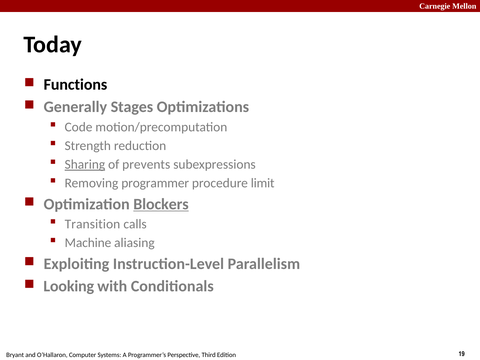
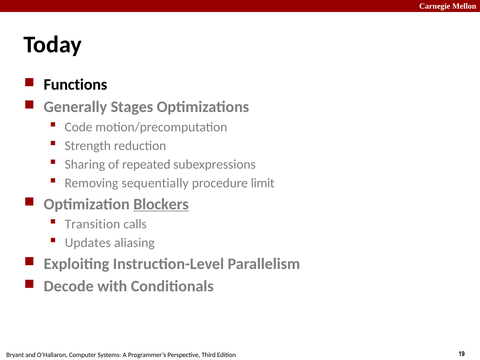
Sharing underline: present -> none
prevents: prevents -> repeated
programmer: programmer -> sequentially
Machine: Machine -> Updates
Looking: Looking -> Decode
